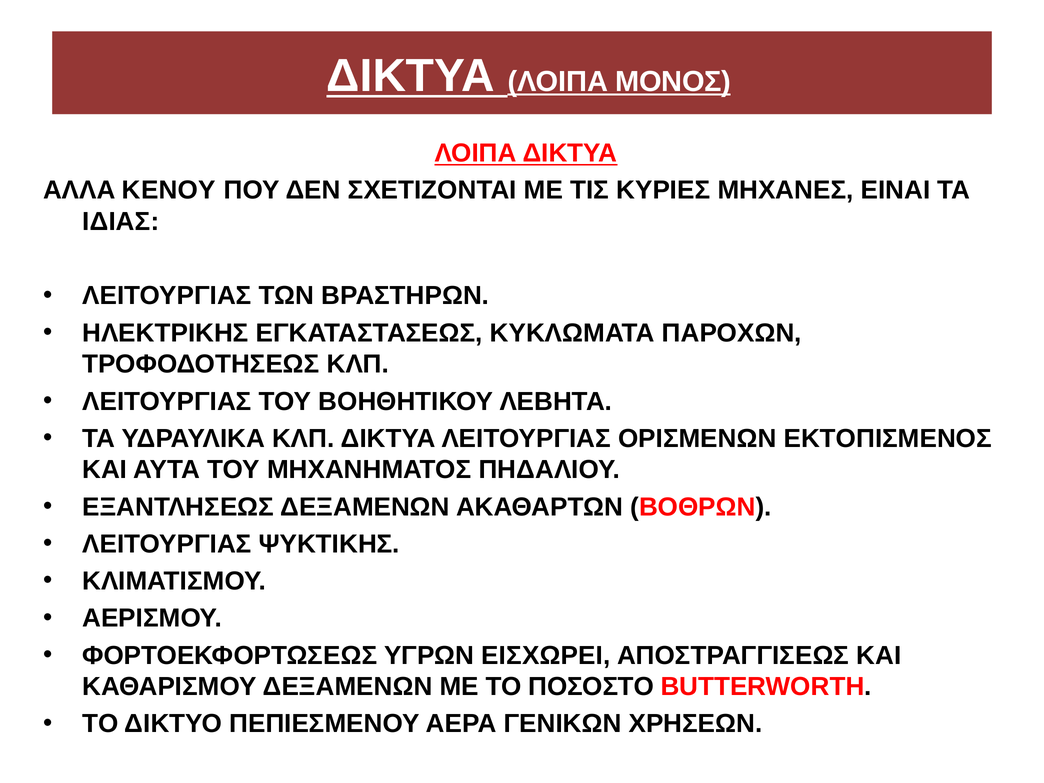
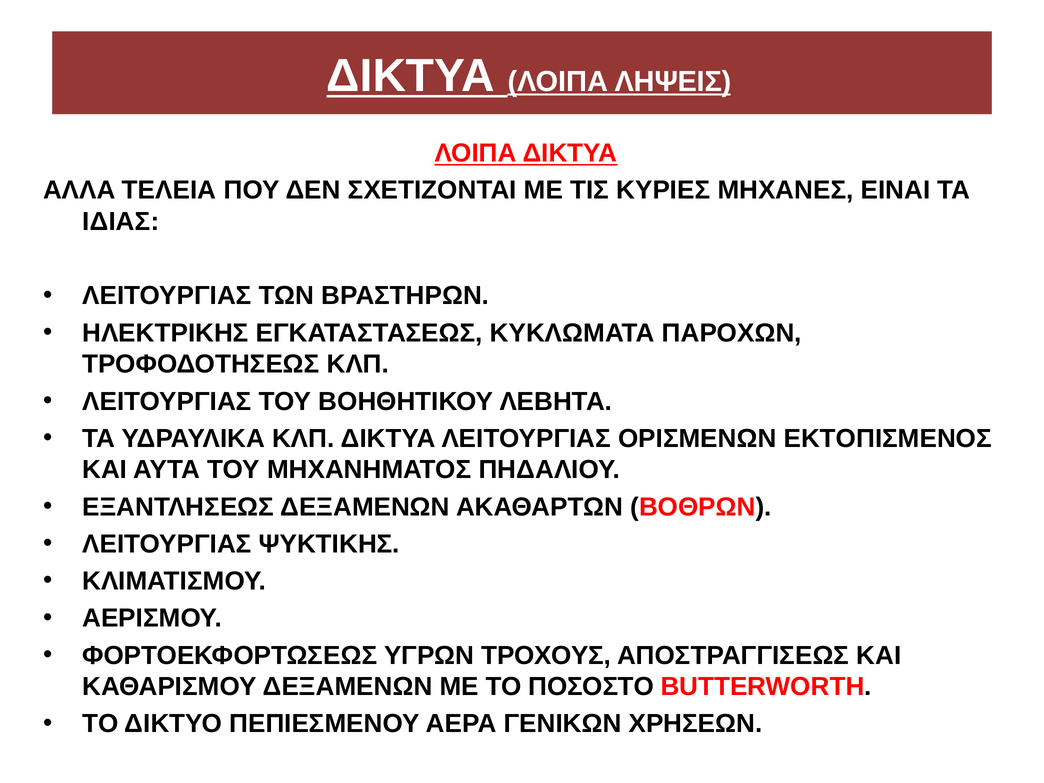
ΜΟΝΟΣ: ΜΟΝΟΣ -> ΛΗΨΕΙΣ
ΚΕΝΟΥ: ΚΕΝΟΥ -> ΤΕΛΕΙΑ
ΕΙΣΧΩΡΕΙ: ΕΙΣΧΩΡΕΙ -> ΤΡΟΧΟΥΣ
